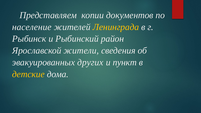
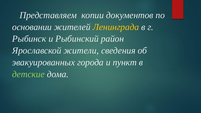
население: население -> основании
других: других -> города
детские colour: yellow -> light green
